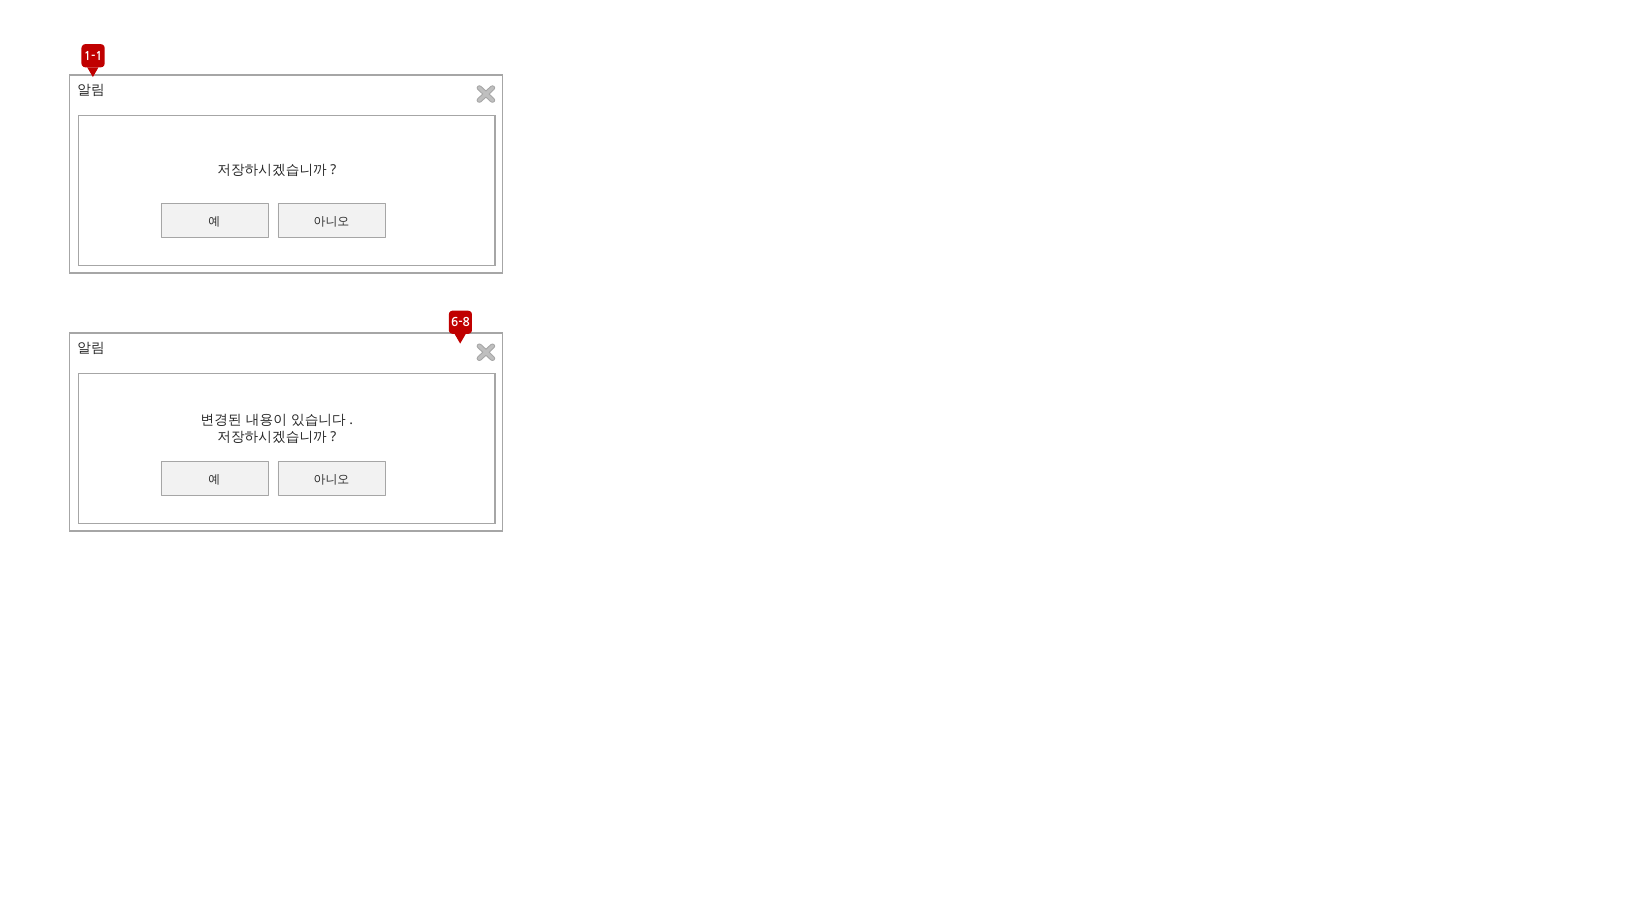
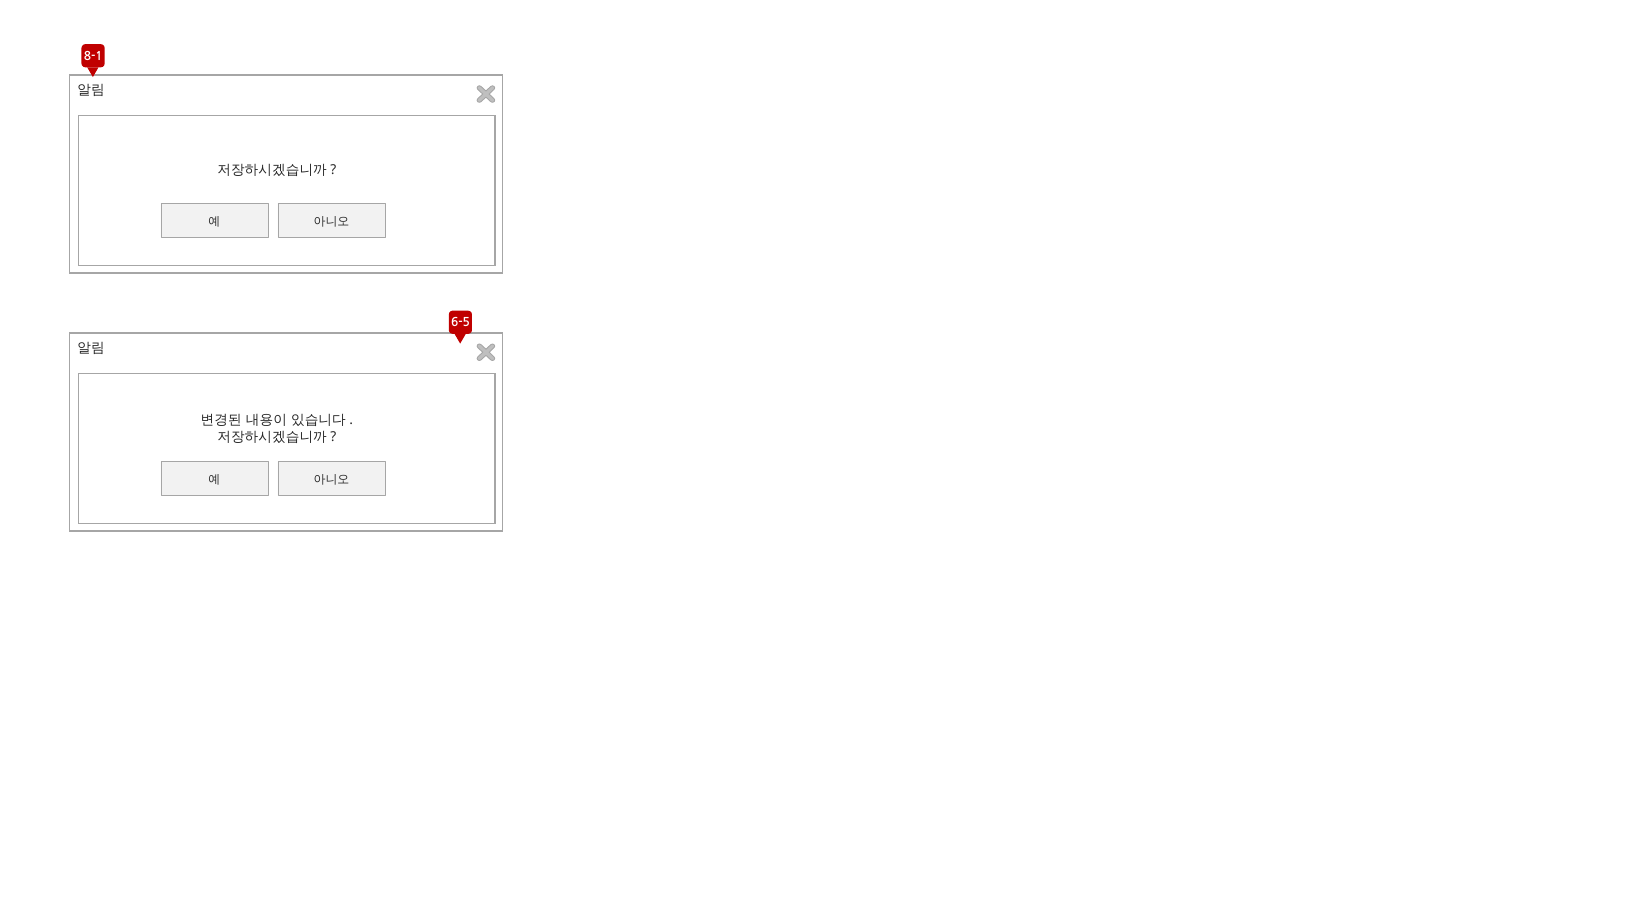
1-1: 1-1 -> 8-1
6-8: 6-8 -> 6-5
